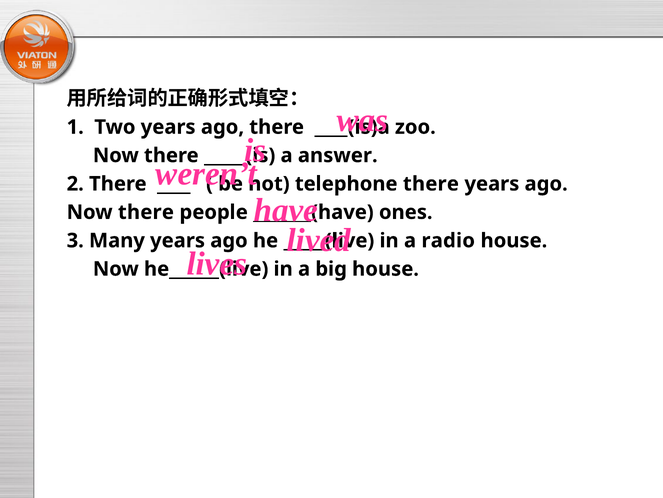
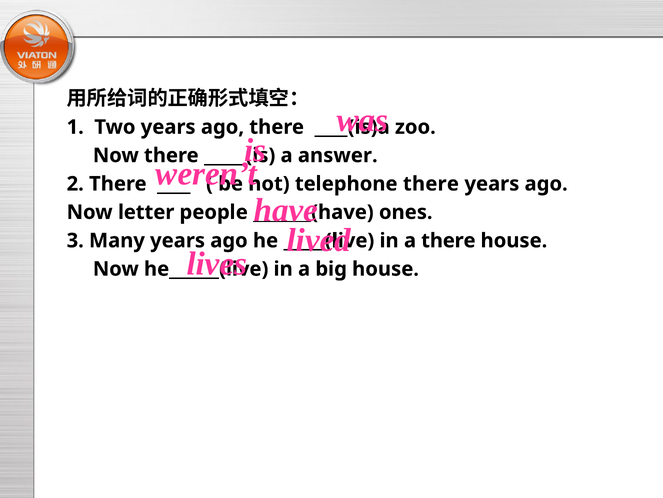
there at (146, 212): there -> letter
a radio: radio -> there
